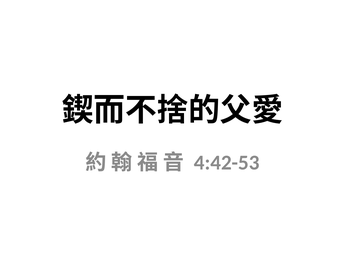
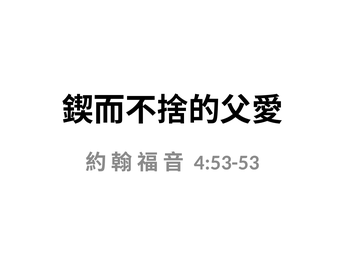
4:42-53: 4:42-53 -> 4:53-53
